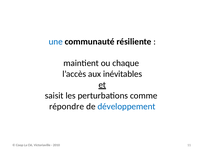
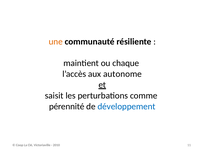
une colour: blue -> orange
inévitables: inévitables -> autonome
répondre: répondre -> pérennité
